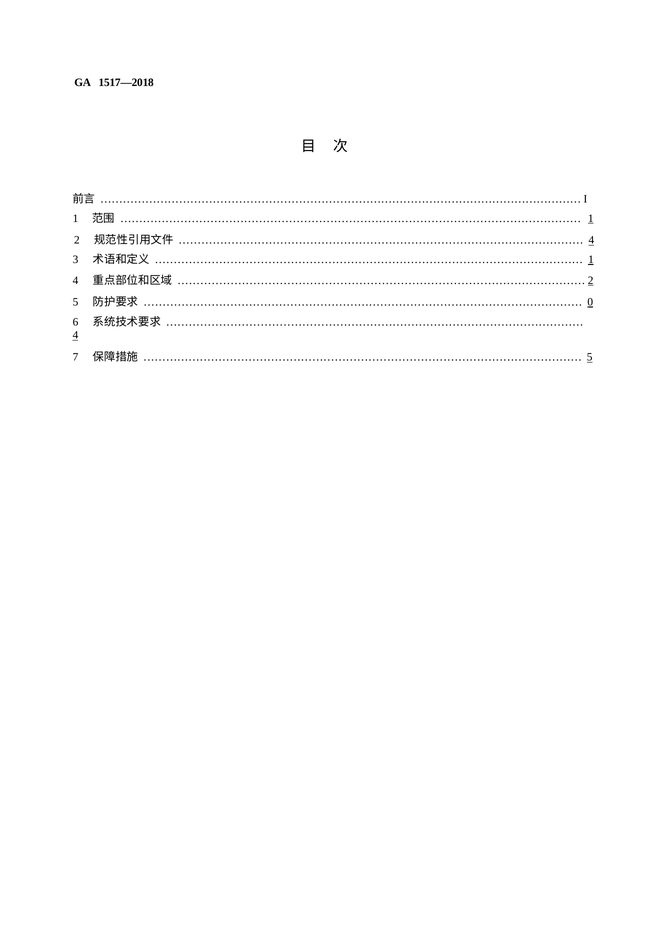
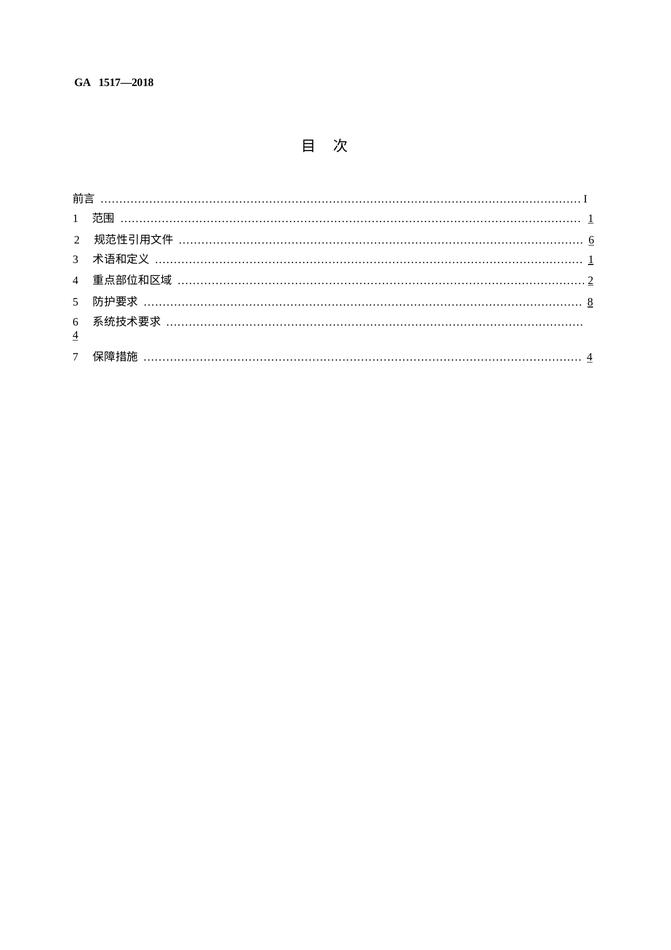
4 at (591, 240): 4 -> 6
0: 0 -> 8
5 at (590, 357): 5 -> 4
